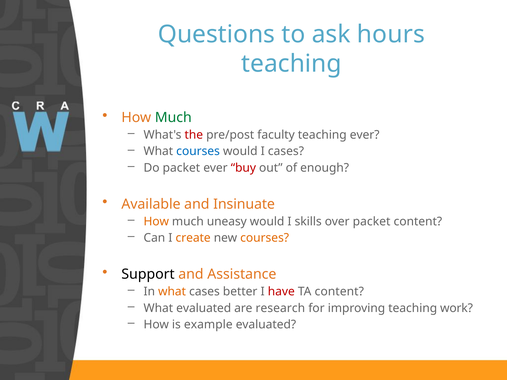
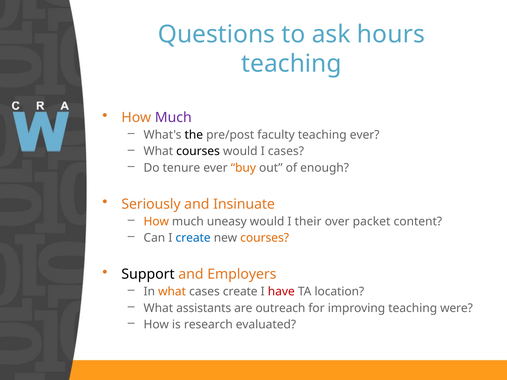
Much at (173, 118) colour: green -> purple
the colour: red -> black
courses at (198, 151) colour: blue -> black
Do packet: packet -> tenure
buy colour: red -> orange
Available: Available -> Seriously
skills: skills -> their
create at (193, 238) colour: orange -> blue
Assistance: Assistance -> Employers
cases better: better -> create
TA content: content -> location
What evaluated: evaluated -> assistants
research: research -> outreach
work: work -> were
example: example -> research
